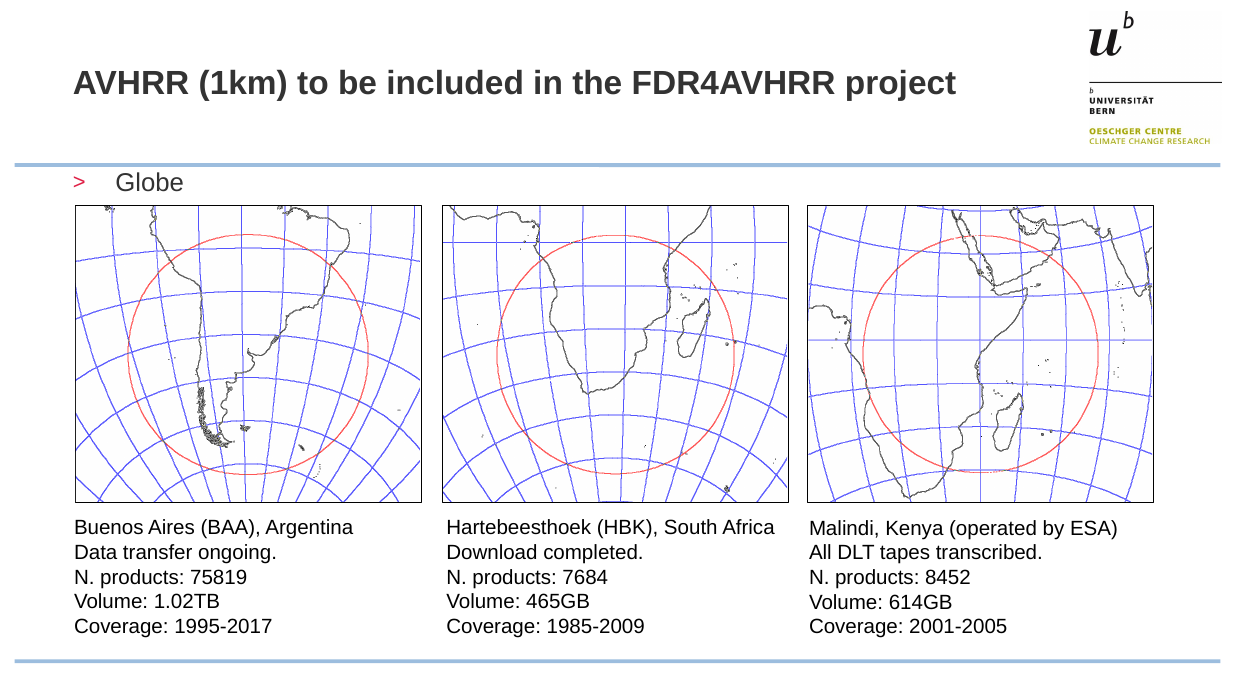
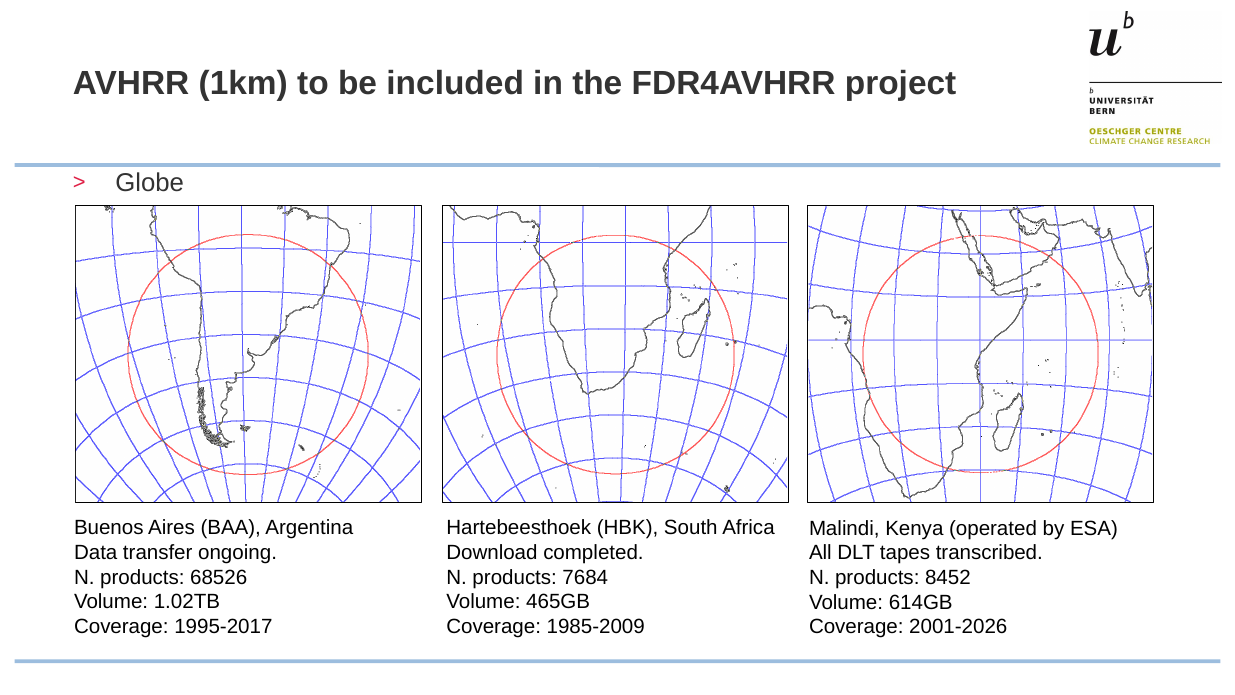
75819: 75819 -> 68526
2001-2005: 2001-2005 -> 2001-2026
